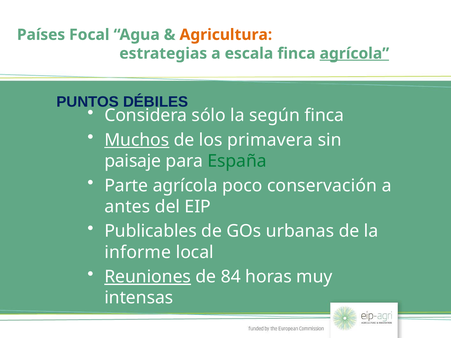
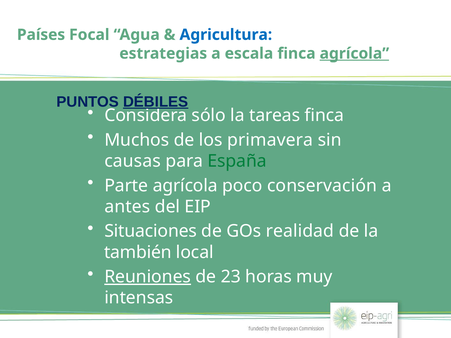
Agricultura colour: orange -> blue
DÉBILES underline: none -> present
según: según -> tareas
Muchos underline: present -> none
paisaje: paisaje -> causas
Publicables: Publicables -> Situaciones
urbanas: urbanas -> realidad
informe: informe -> también
84: 84 -> 23
